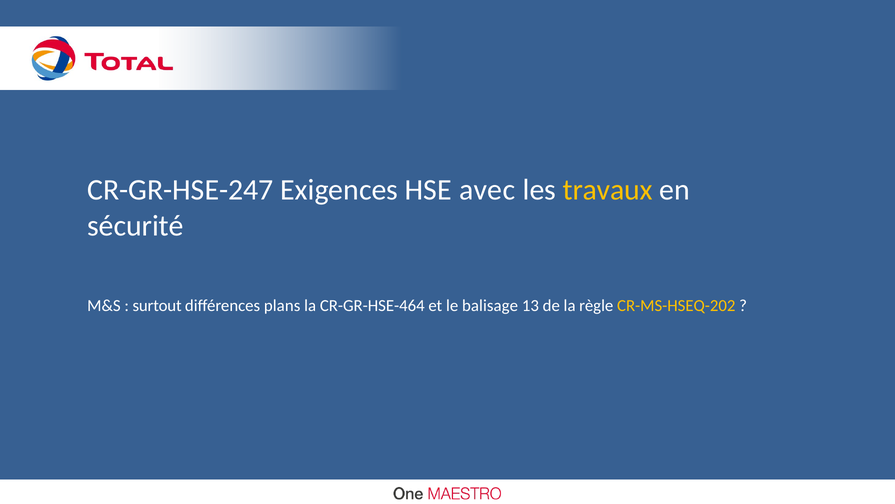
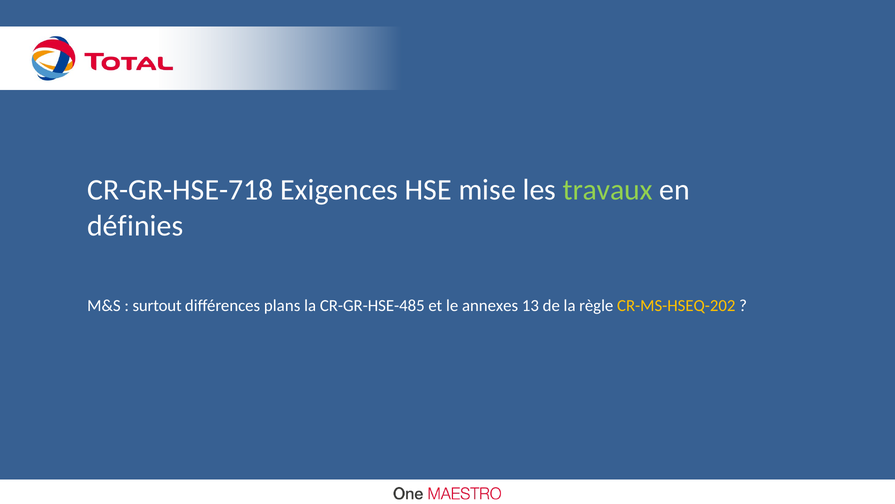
CR-GR-HSE-247: CR-GR-HSE-247 -> CR-GR-HSE-718
avec: avec -> mise
travaux colour: yellow -> light green
sécurité: sécurité -> définies
CR-GR-HSE-464: CR-GR-HSE-464 -> CR-GR-HSE-485
balisage: balisage -> annexes
